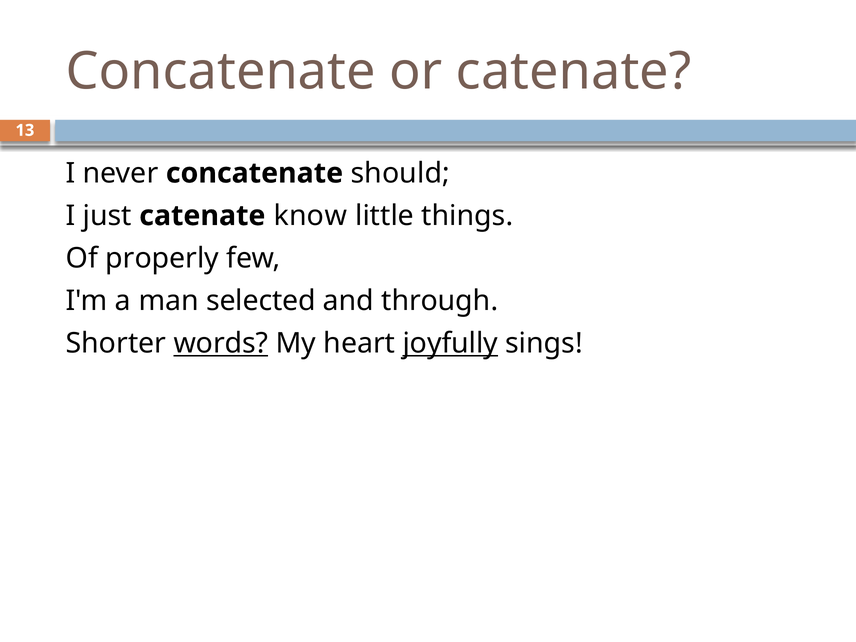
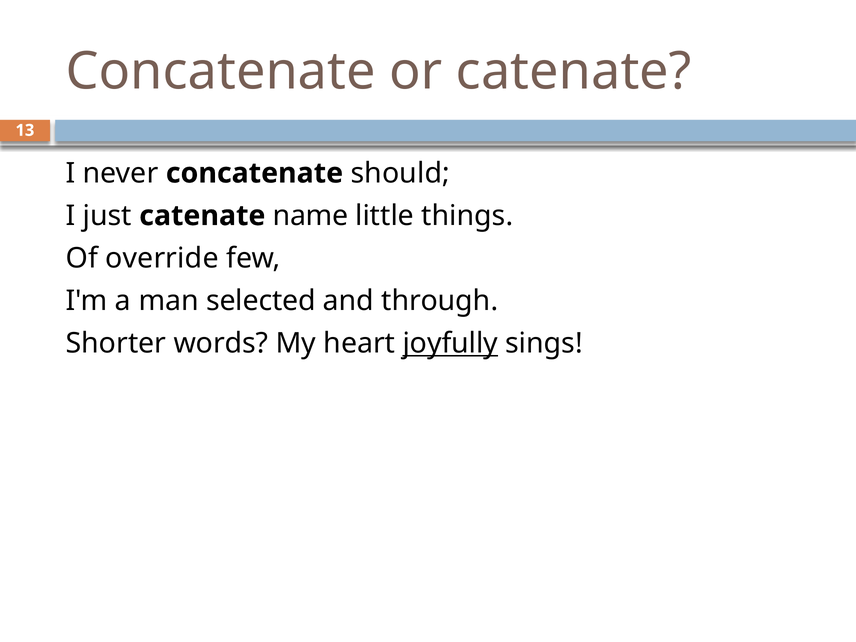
know: know -> name
properly: properly -> override
words underline: present -> none
